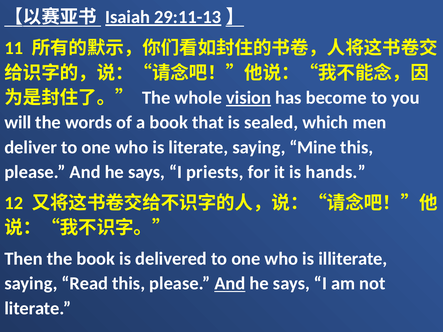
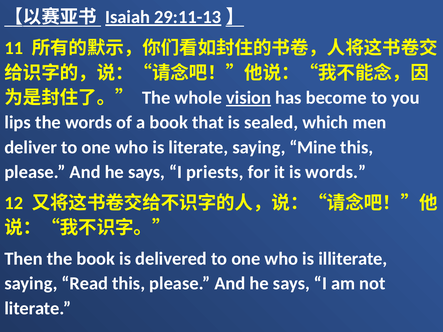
will: will -> lips
is hands: hands -> words
And at (230, 284) underline: present -> none
